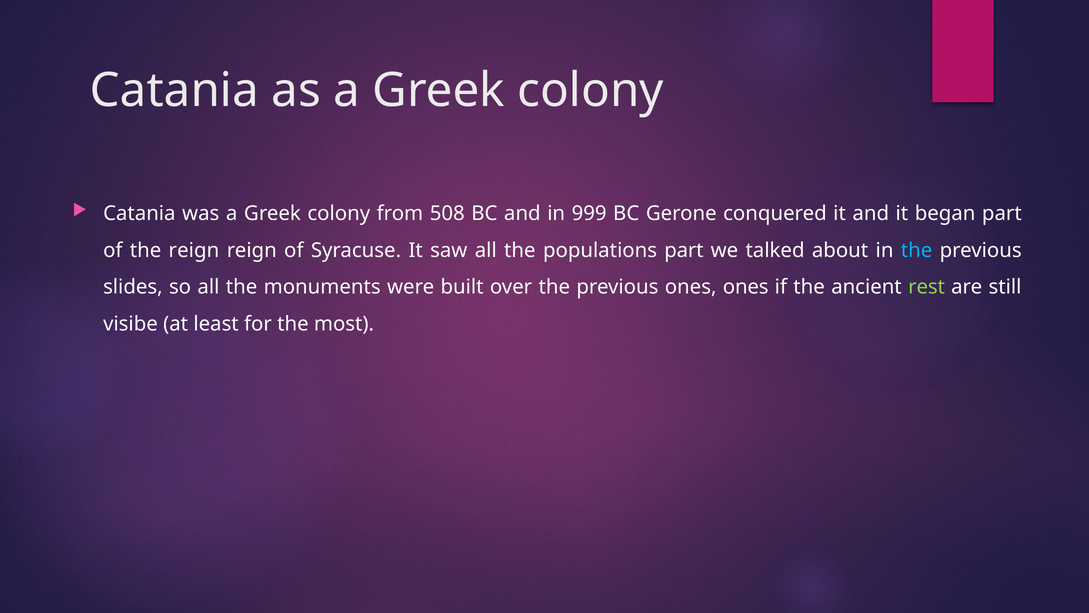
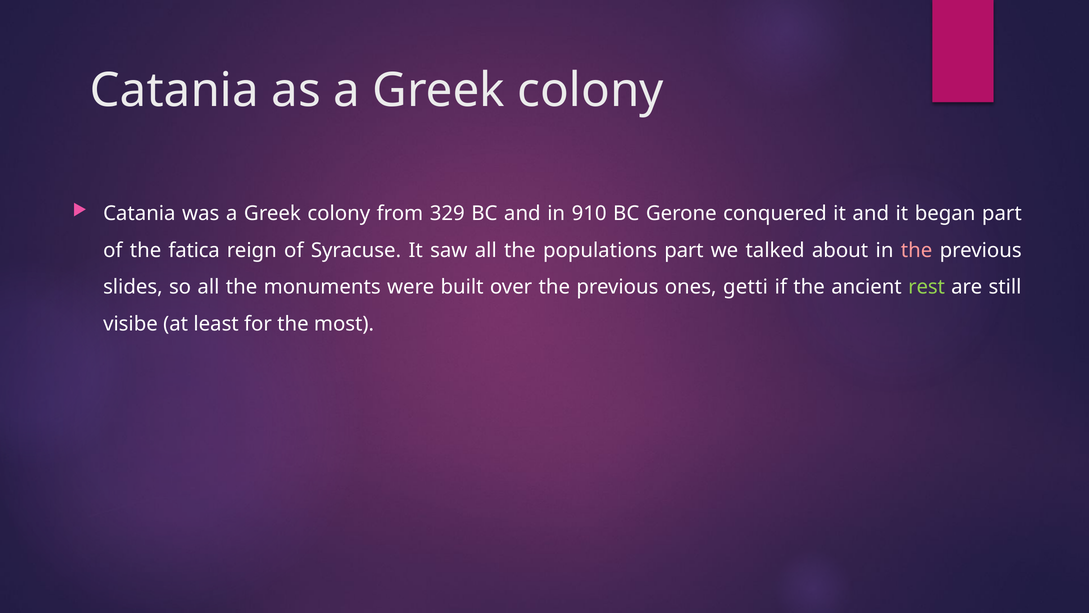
508: 508 -> 329
999: 999 -> 910
the reign: reign -> fatica
the at (917, 250) colour: light blue -> pink
ones ones: ones -> getti
